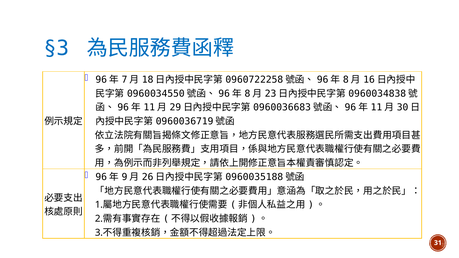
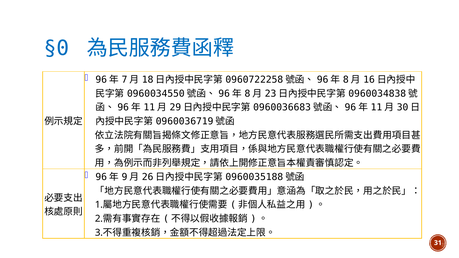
§3: §3 -> §0
